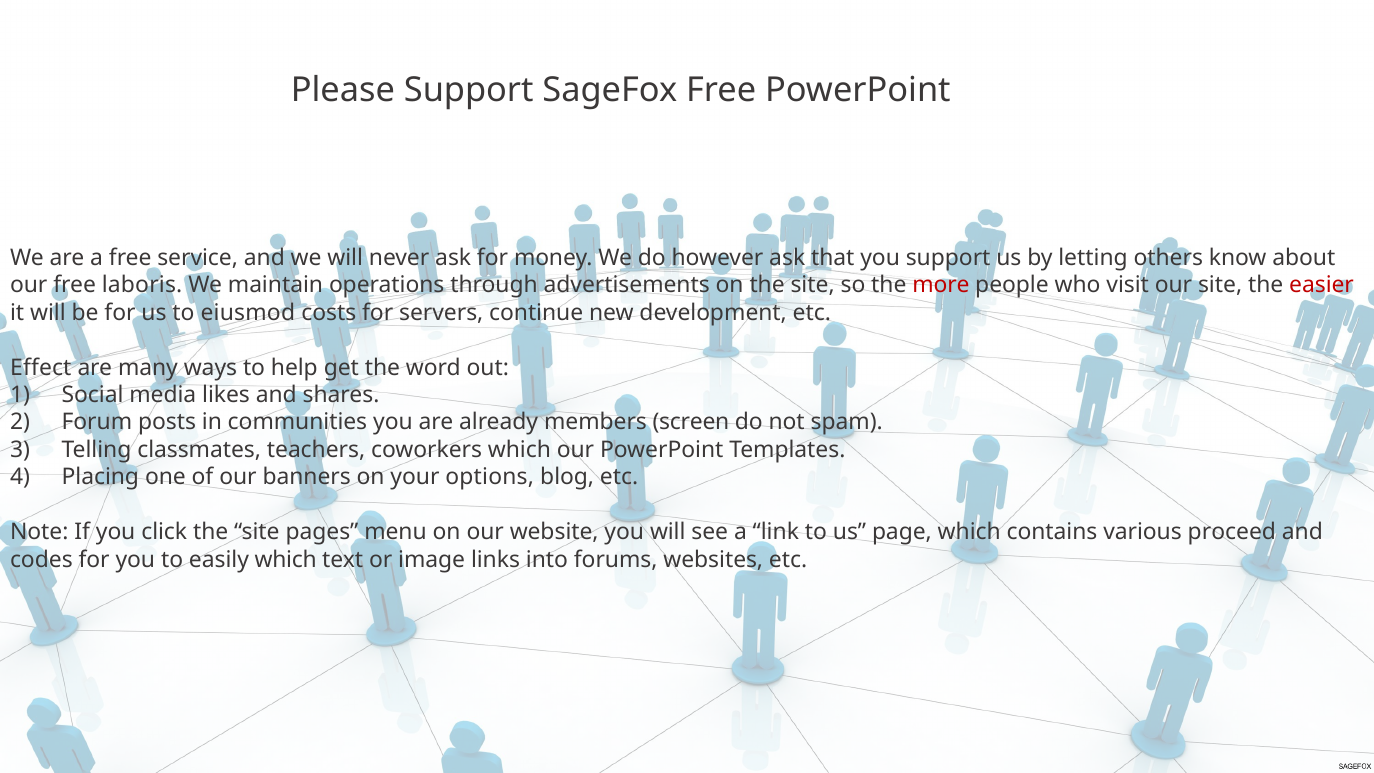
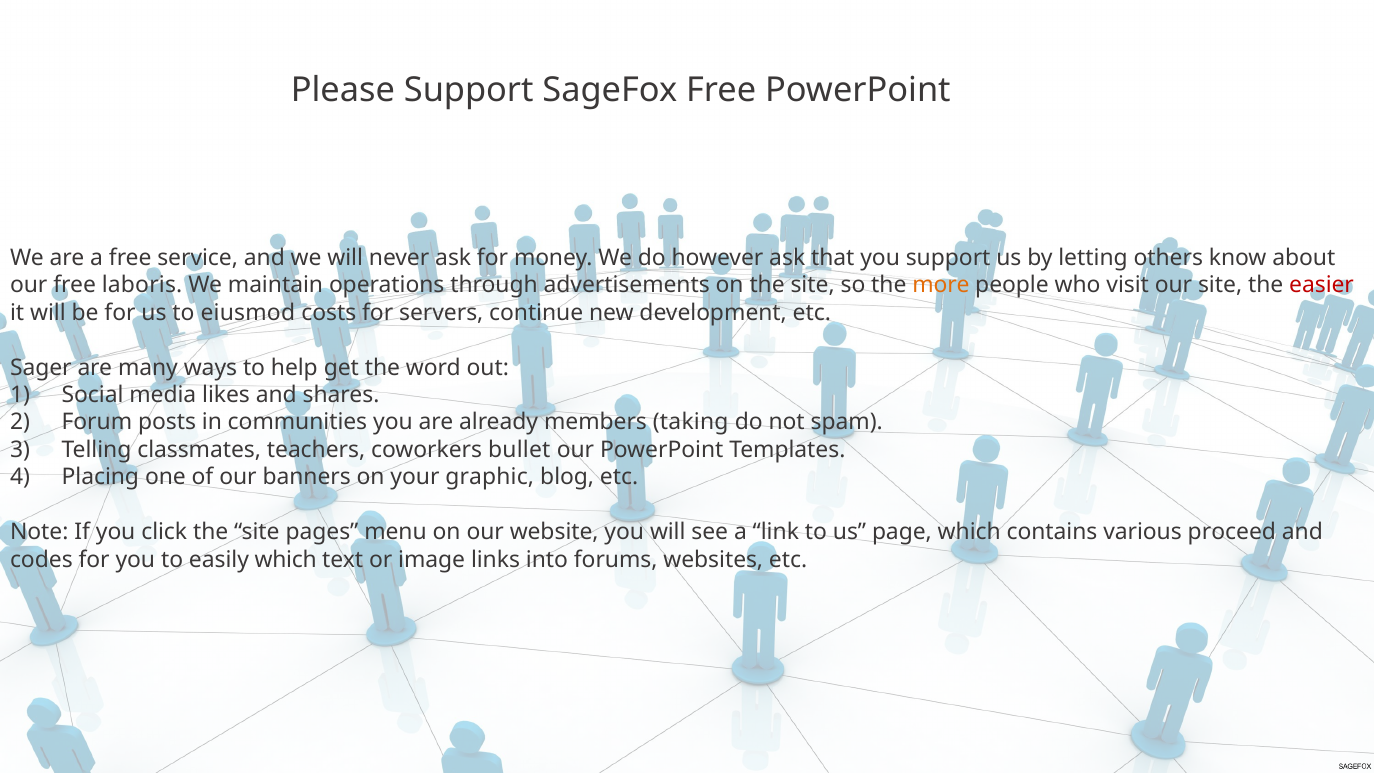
more colour: red -> orange
Effect: Effect -> Sager
screen: screen -> taking
coworkers which: which -> bullet
options: options -> graphic
